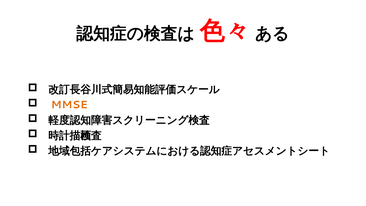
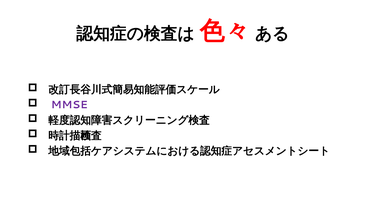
MMSE colour: orange -> purple
